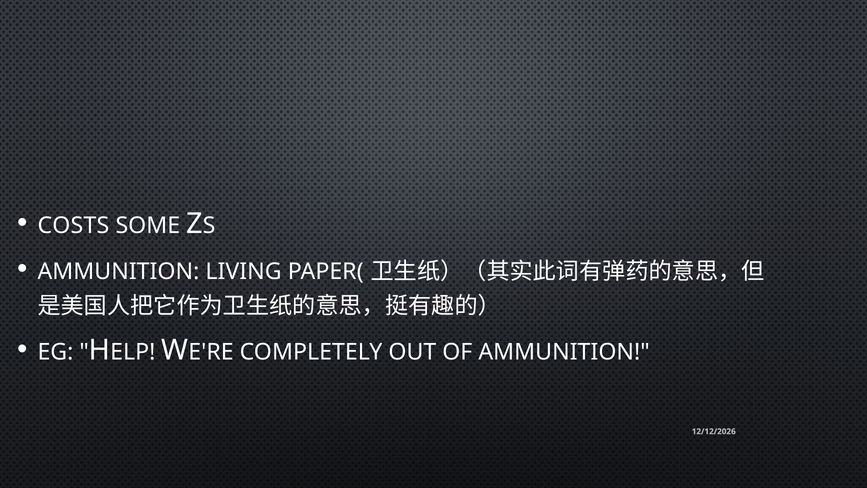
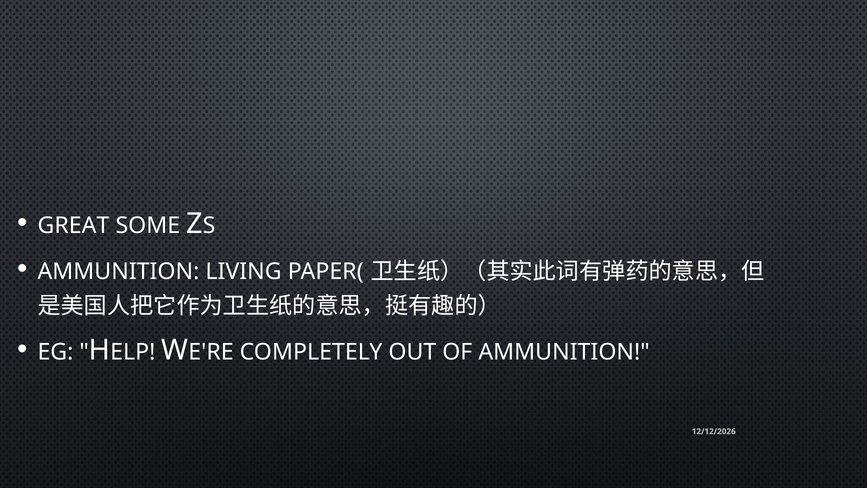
COSTS: COSTS -> GREAT
